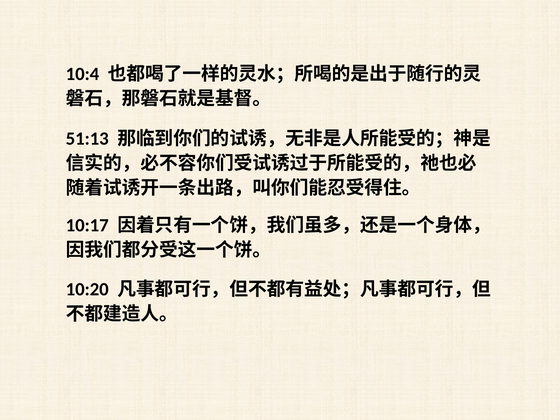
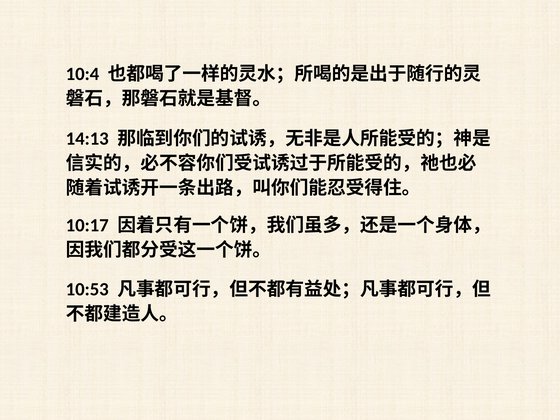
51:13: 51:13 -> 14:13
10:20: 10:20 -> 10:53
